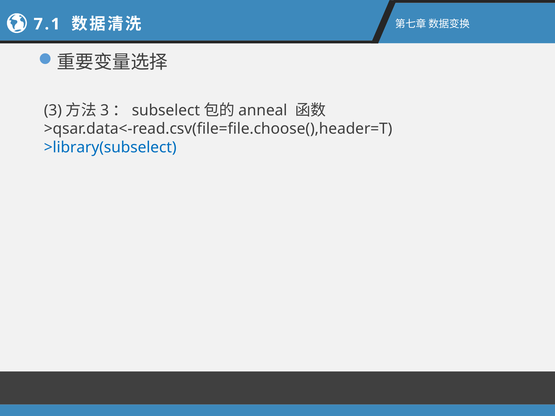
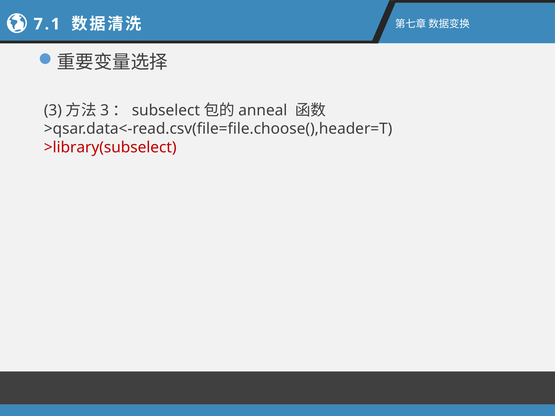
>library(subselect colour: blue -> red
